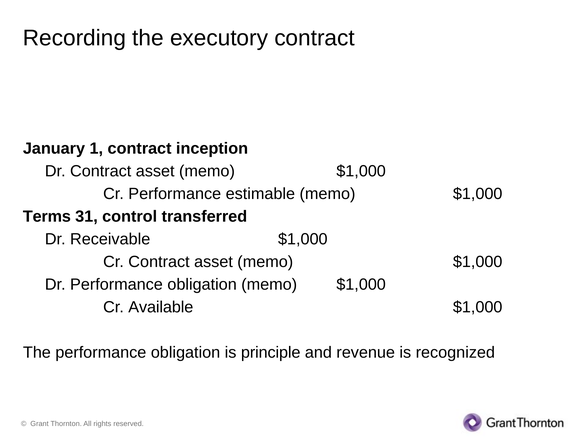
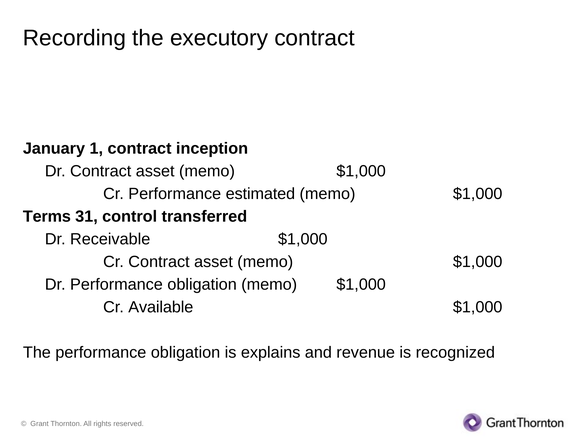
estimable: estimable -> estimated
principle: principle -> explains
